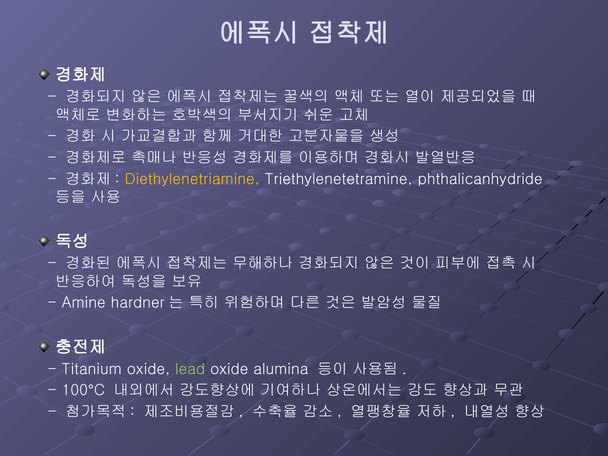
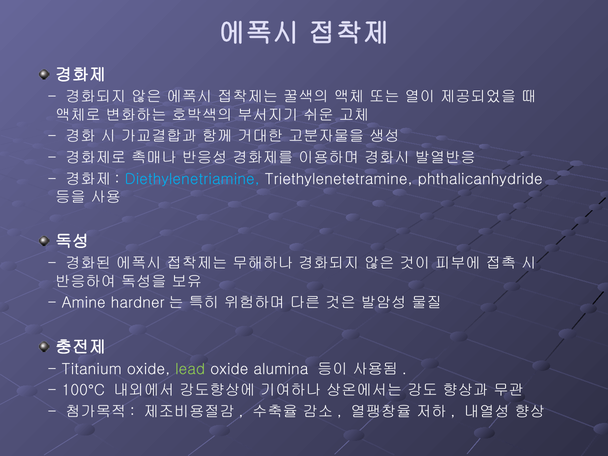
Diethylenetriamine colour: yellow -> light blue
